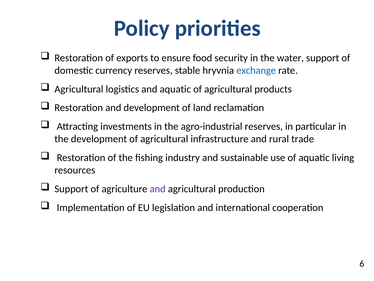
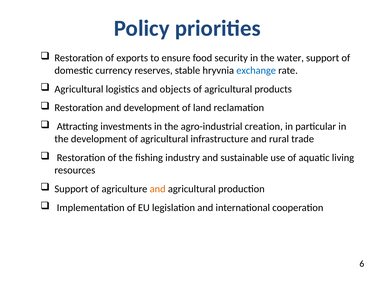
and aquatic: aquatic -> objects
agro-industrial reserves: reserves -> creation
and at (158, 189) colour: purple -> orange
